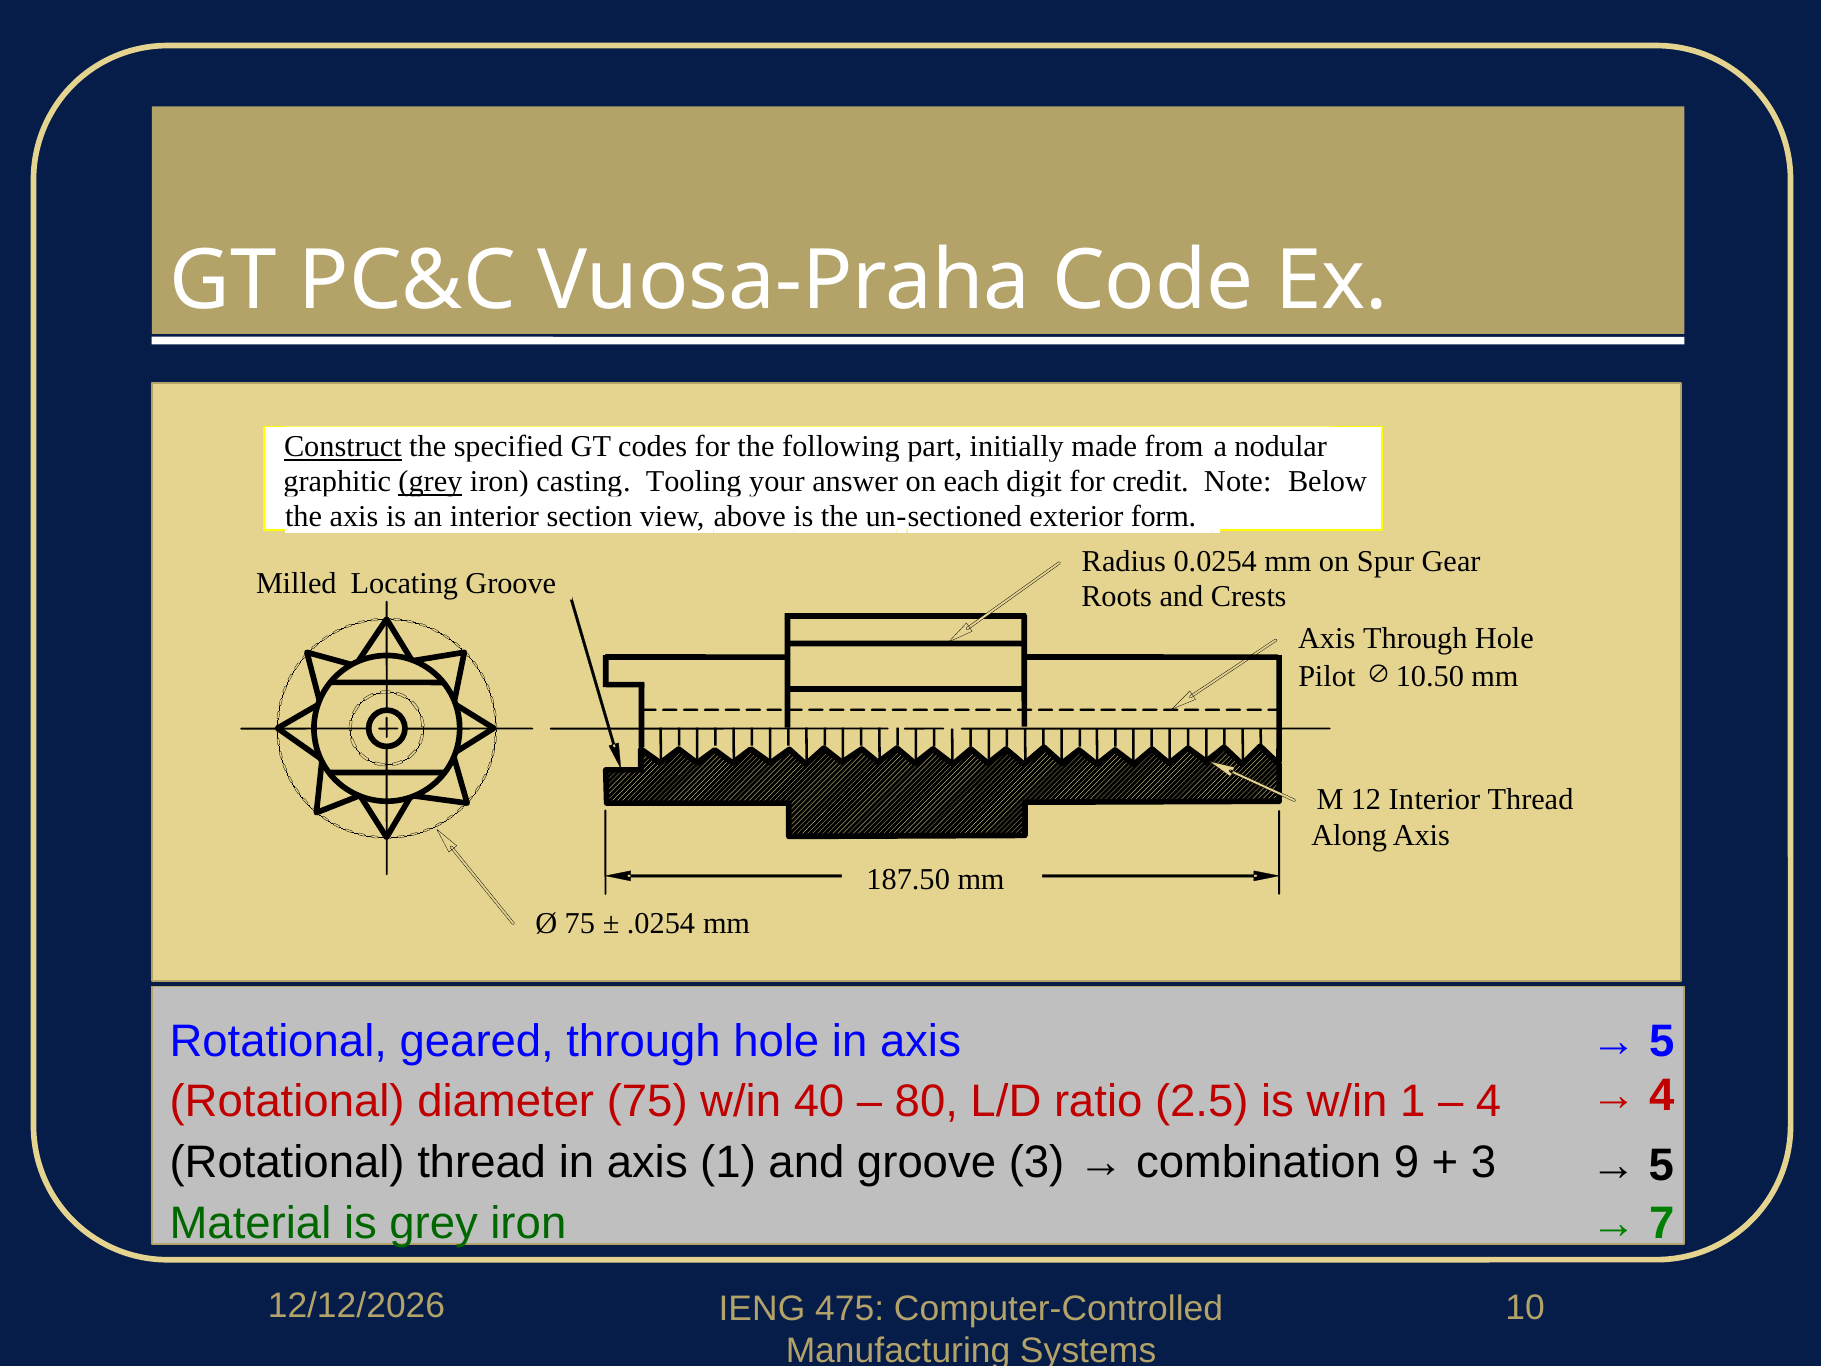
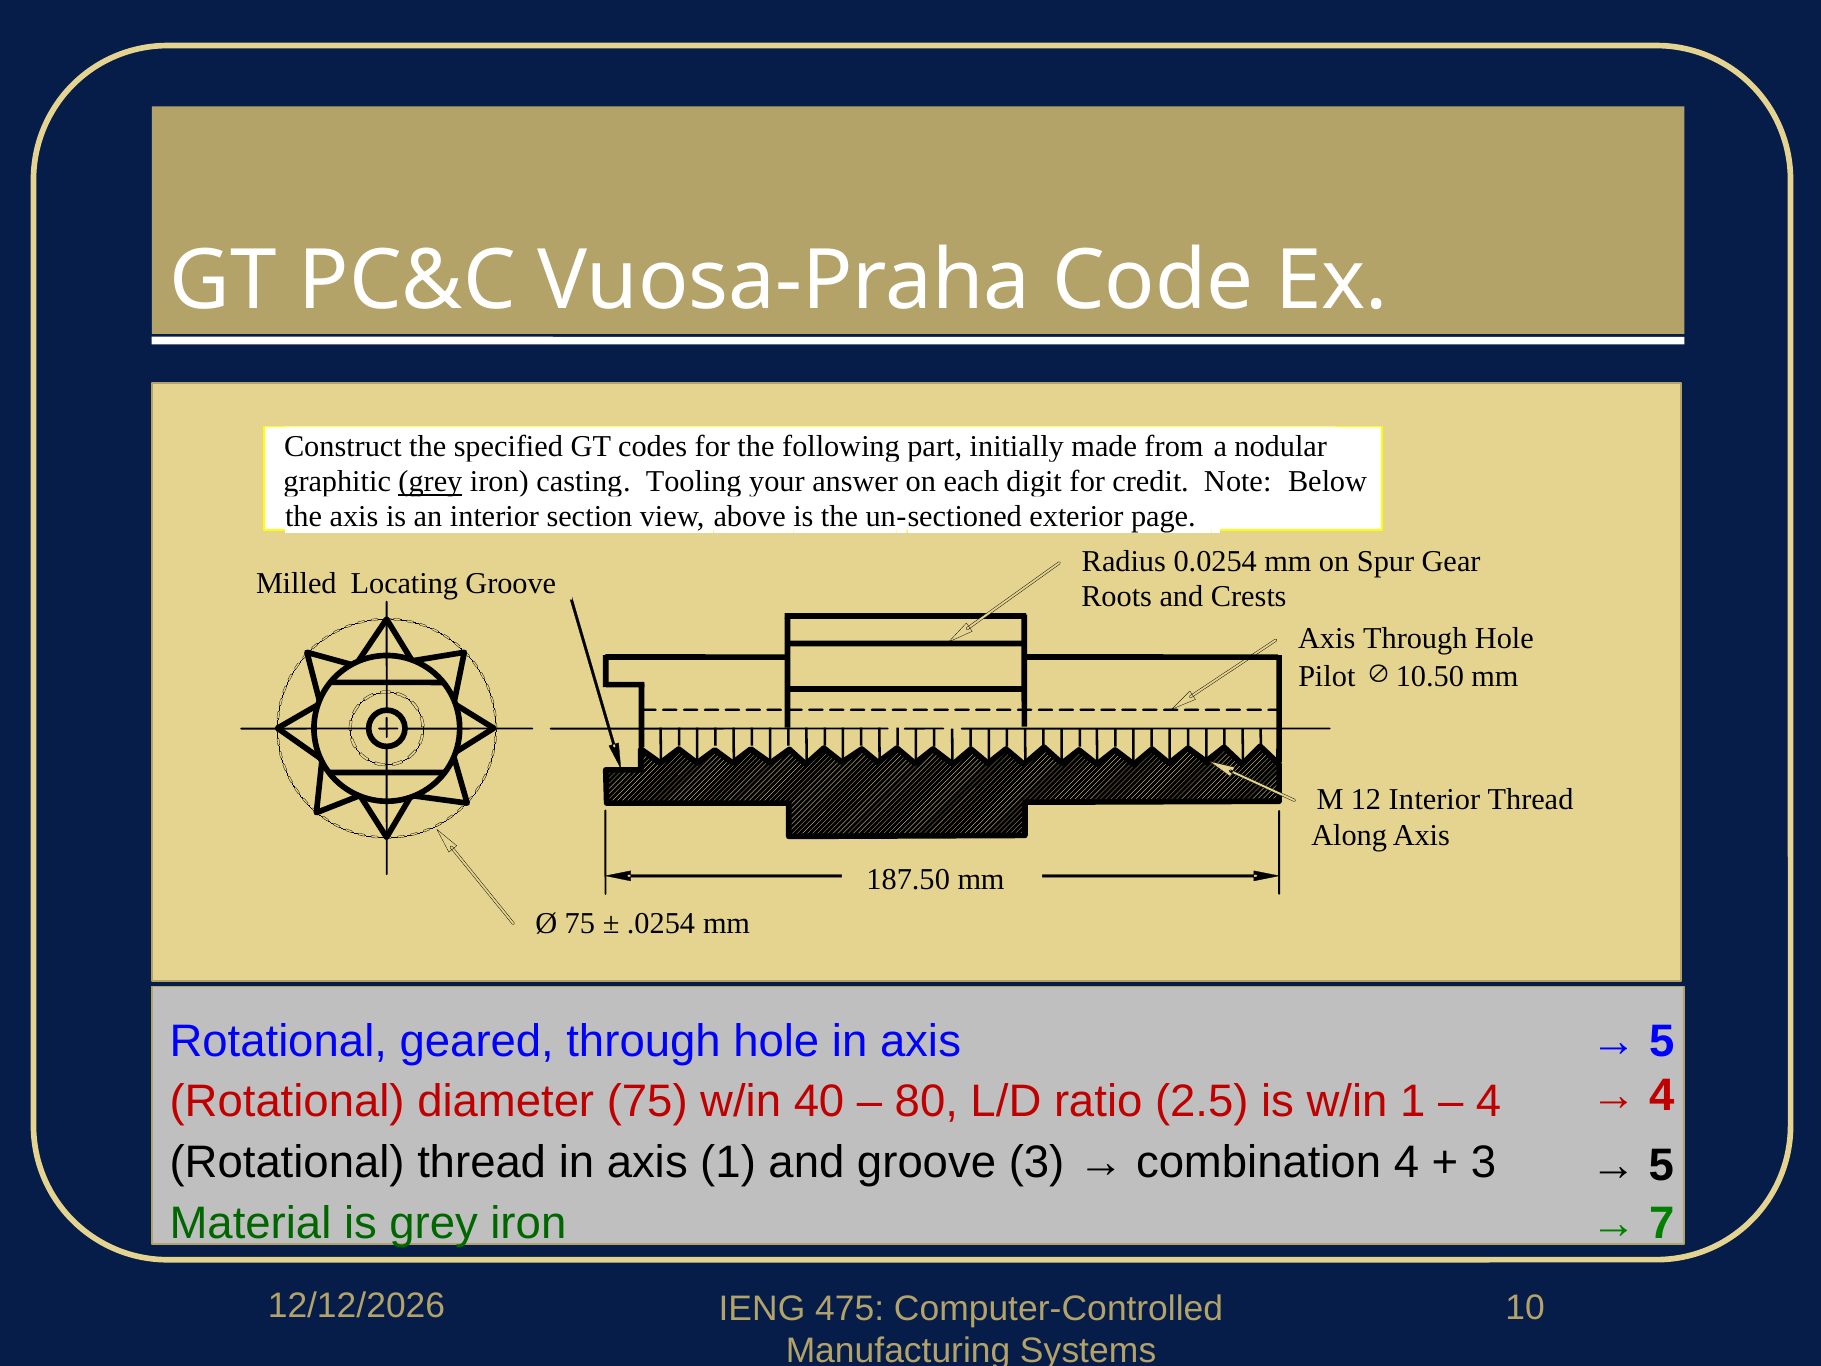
Construct underline: present -> none
form: form -> page
combination 9: 9 -> 4
